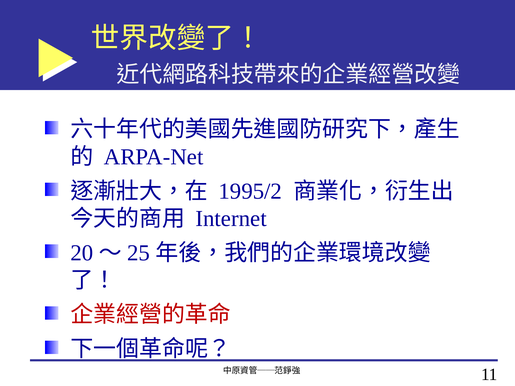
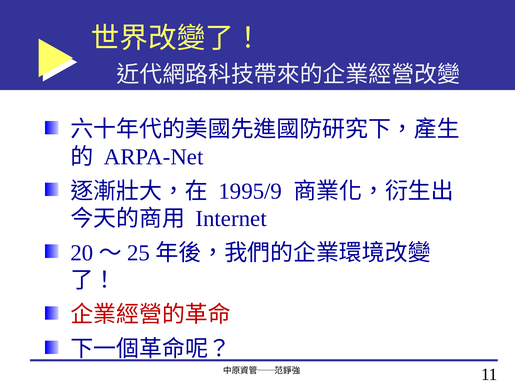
1995/2: 1995/2 -> 1995/9
